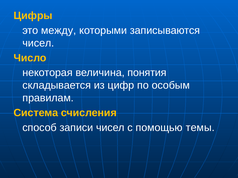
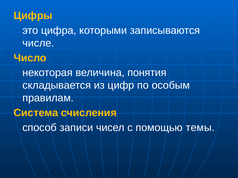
между: между -> цифра
чисел at (38, 43): чисел -> числе
